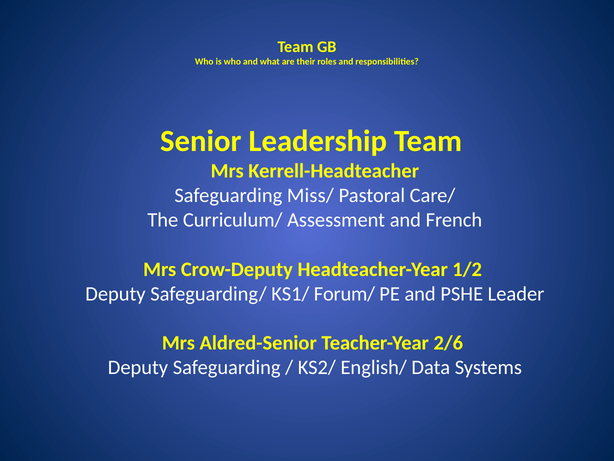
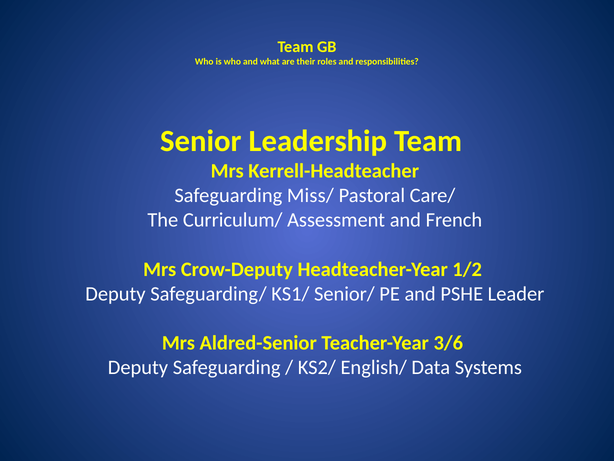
Forum/: Forum/ -> Senior/
2/6: 2/6 -> 3/6
